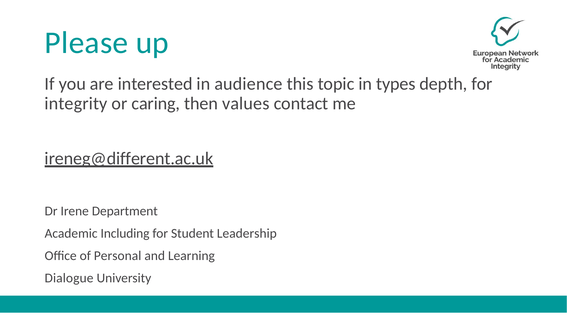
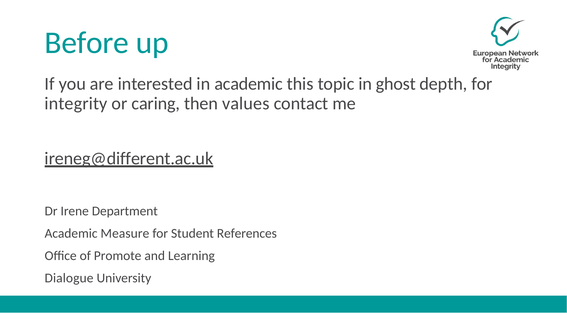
Please: Please -> Before
in audience: audience -> academic
types: types -> ghost
Including: Including -> Measure
Leadership: Leadership -> References
Personal: Personal -> Promote
